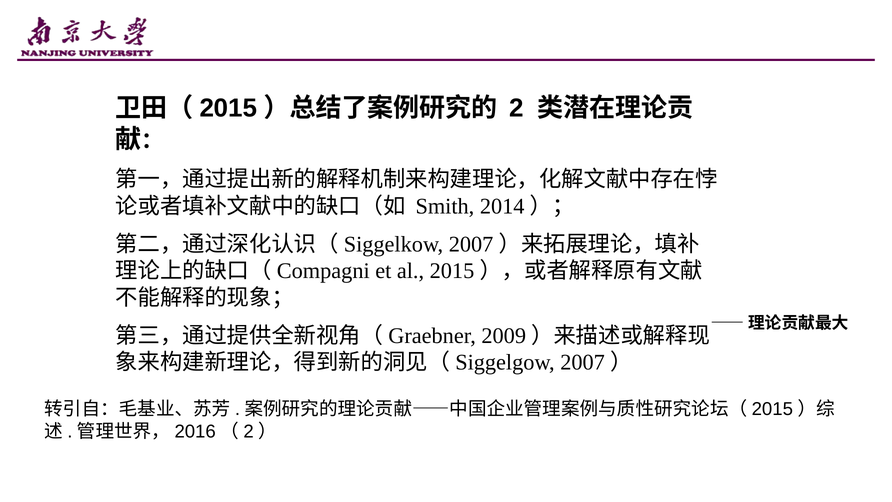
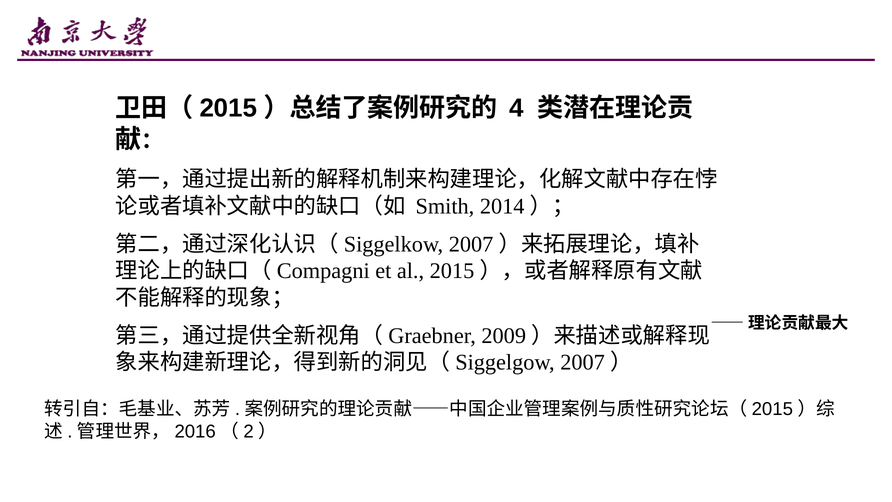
2: 2 -> 4
